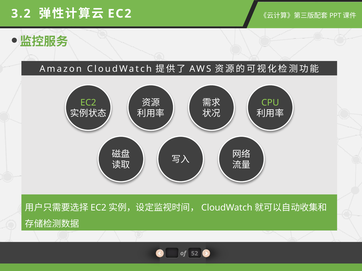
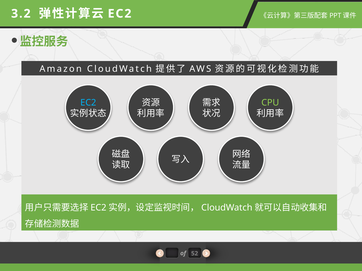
EC2 at (88, 103) colour: light green -> light blue
